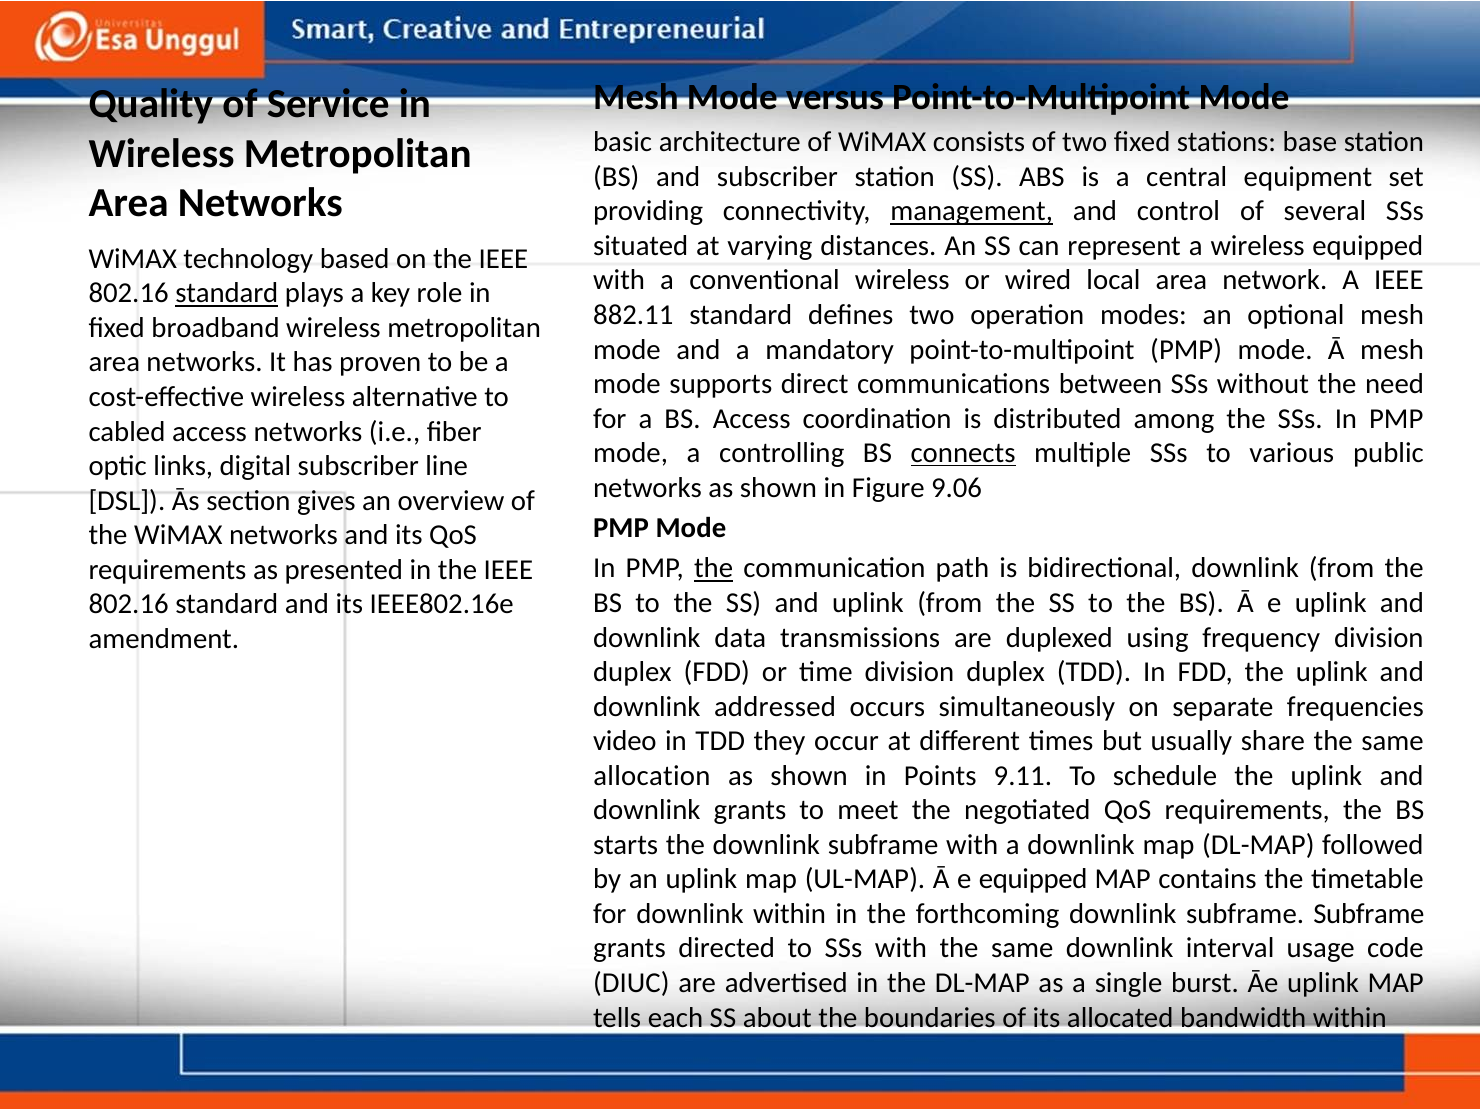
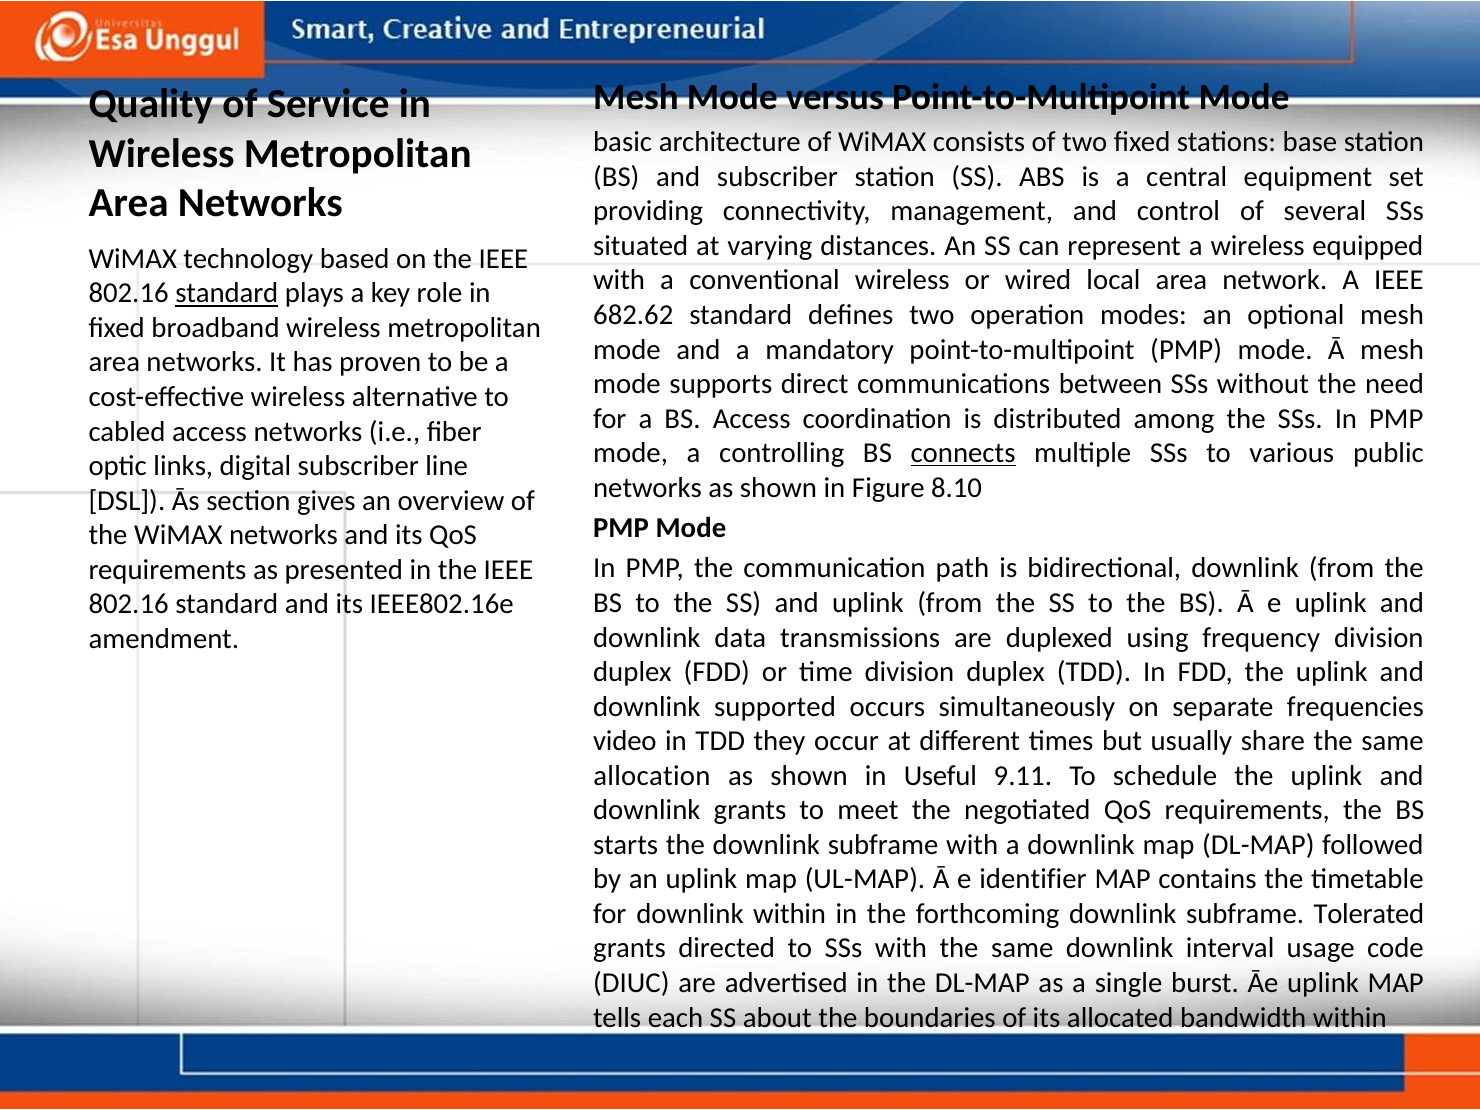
management underline: present -> none
882.11: 882.11 -> 682.62
9.06: 9.06 -> 8.10
the at (714, 568) underline: present -> none
addressed: addressed -> supported
Points: Points -> Useful
e equipped: equipped -> identifier
subframe Subframe: Subframe -> Tolerated
